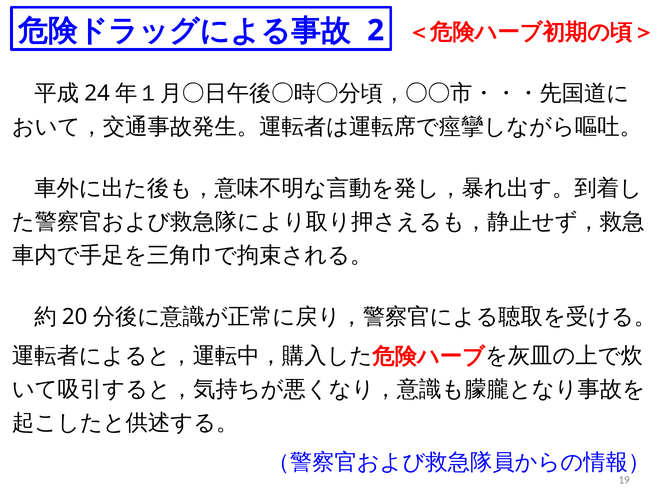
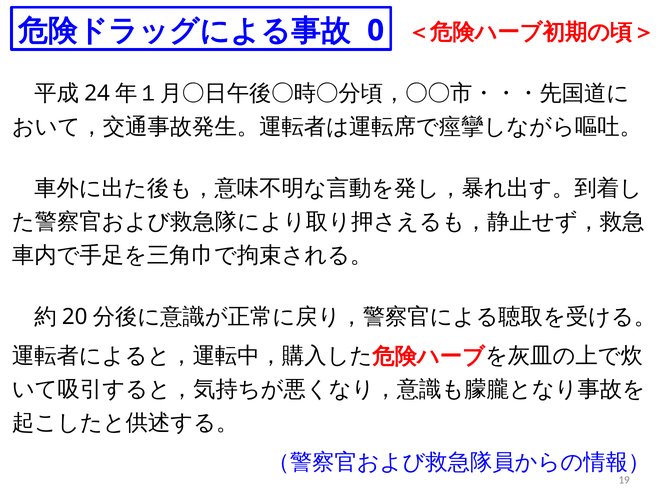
2: 2 -> 0
